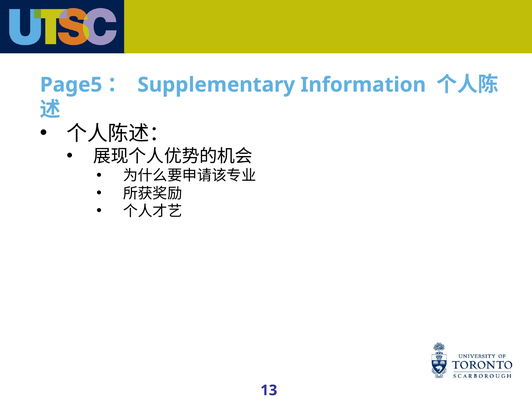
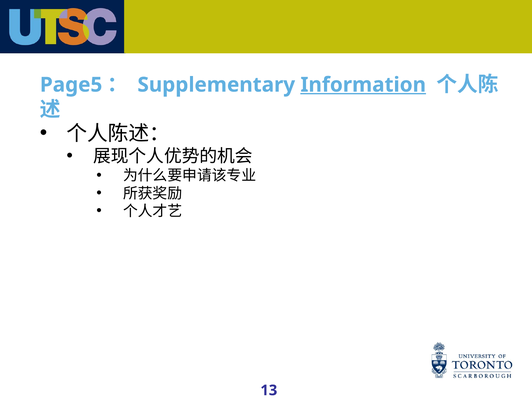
Information underline: none -> present
